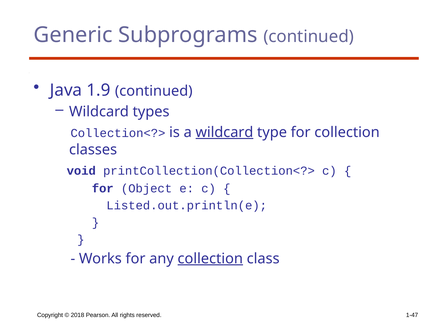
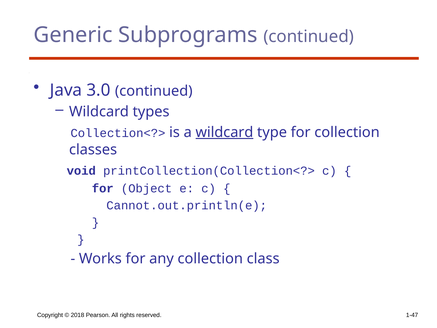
1.9: 1.9 -> 3.0
Listed.out.println(e: Listed.out.println(e -> Cannot.out.println(e
collection at (210, 258) underline: present -> none
